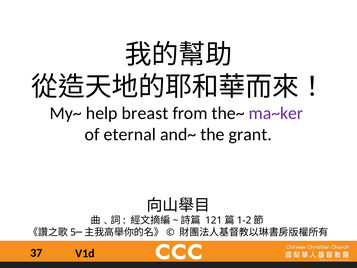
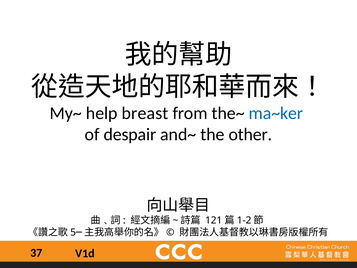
ma~ker colour: purple -> blue
eternal: eternal -> despair
grant: grant -> other
